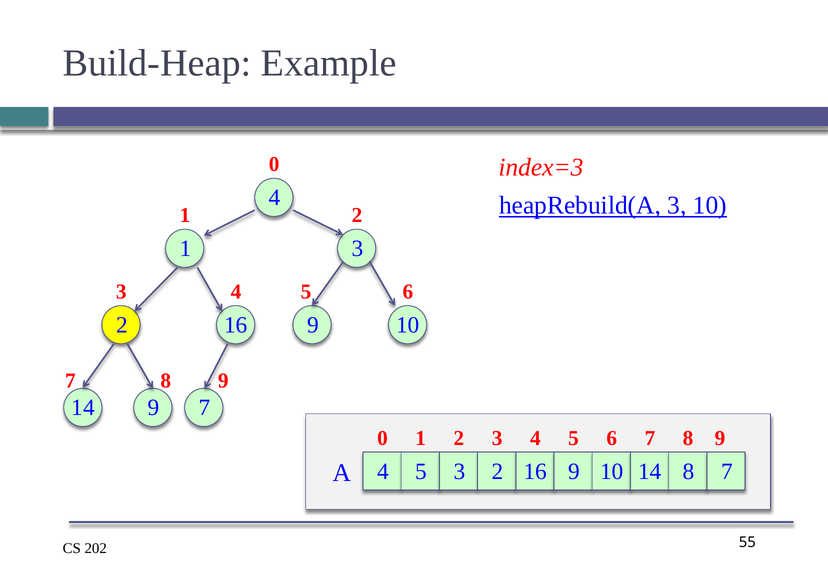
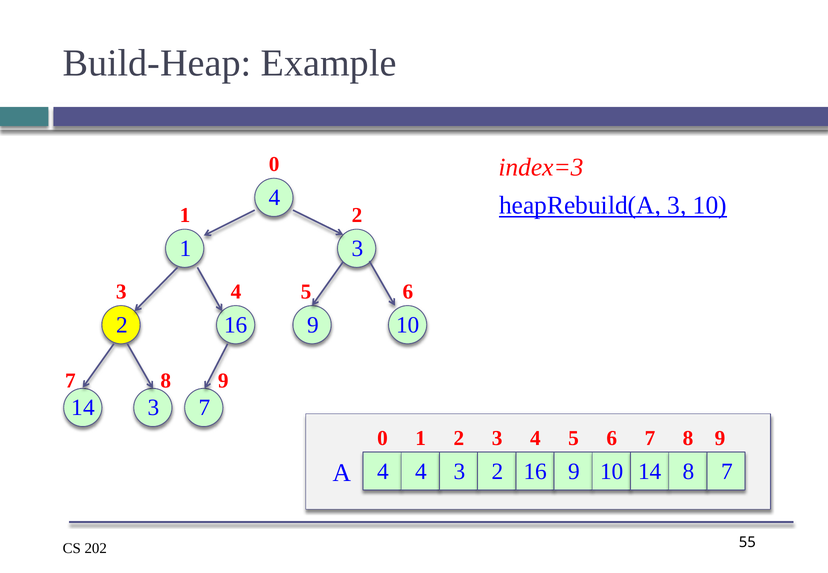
14 9: 9 -> 3
5 at (421, 472): 5 -> 4
